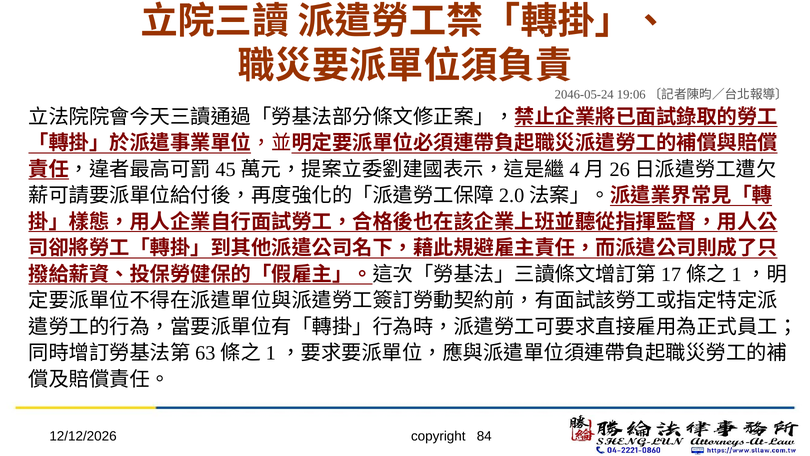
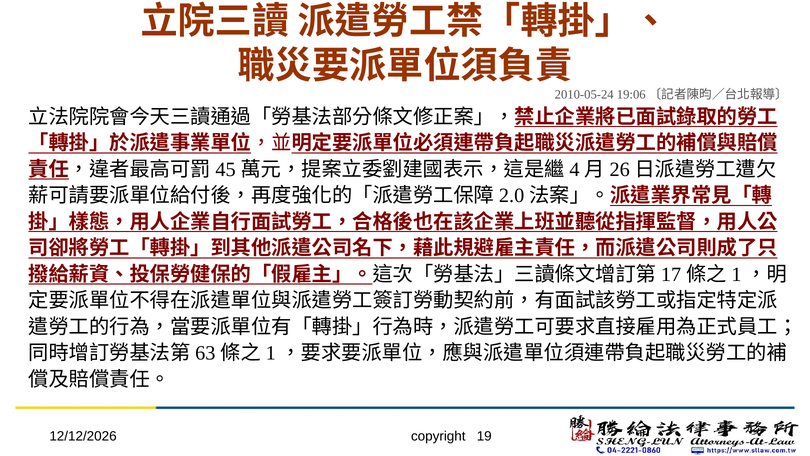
2046-05-24: 2046-05-24 -> 2010-05-24
84: 84 -> 19
